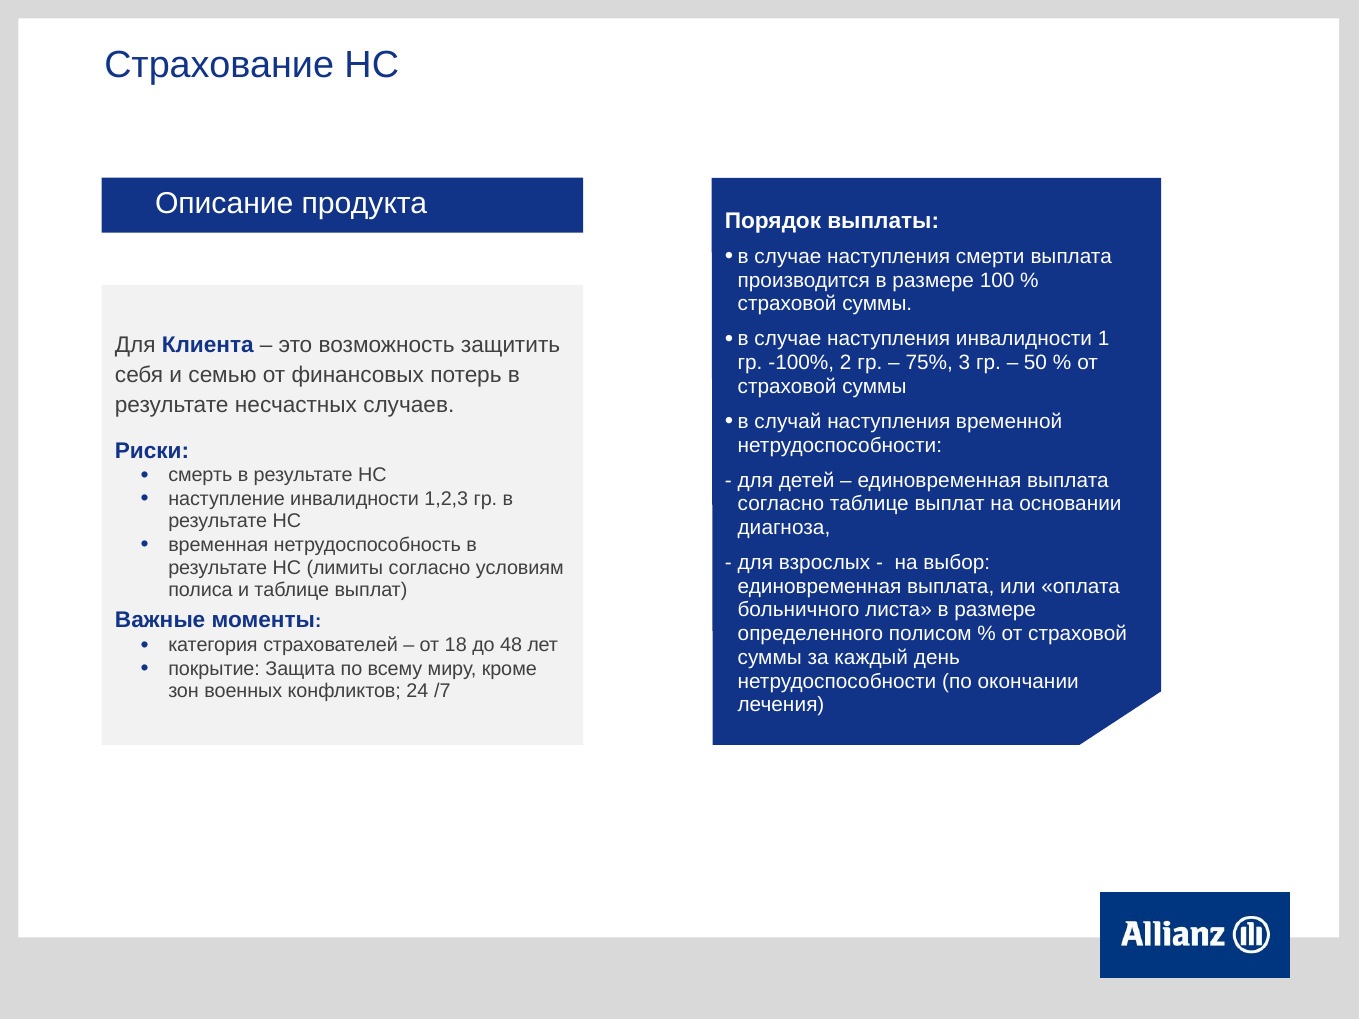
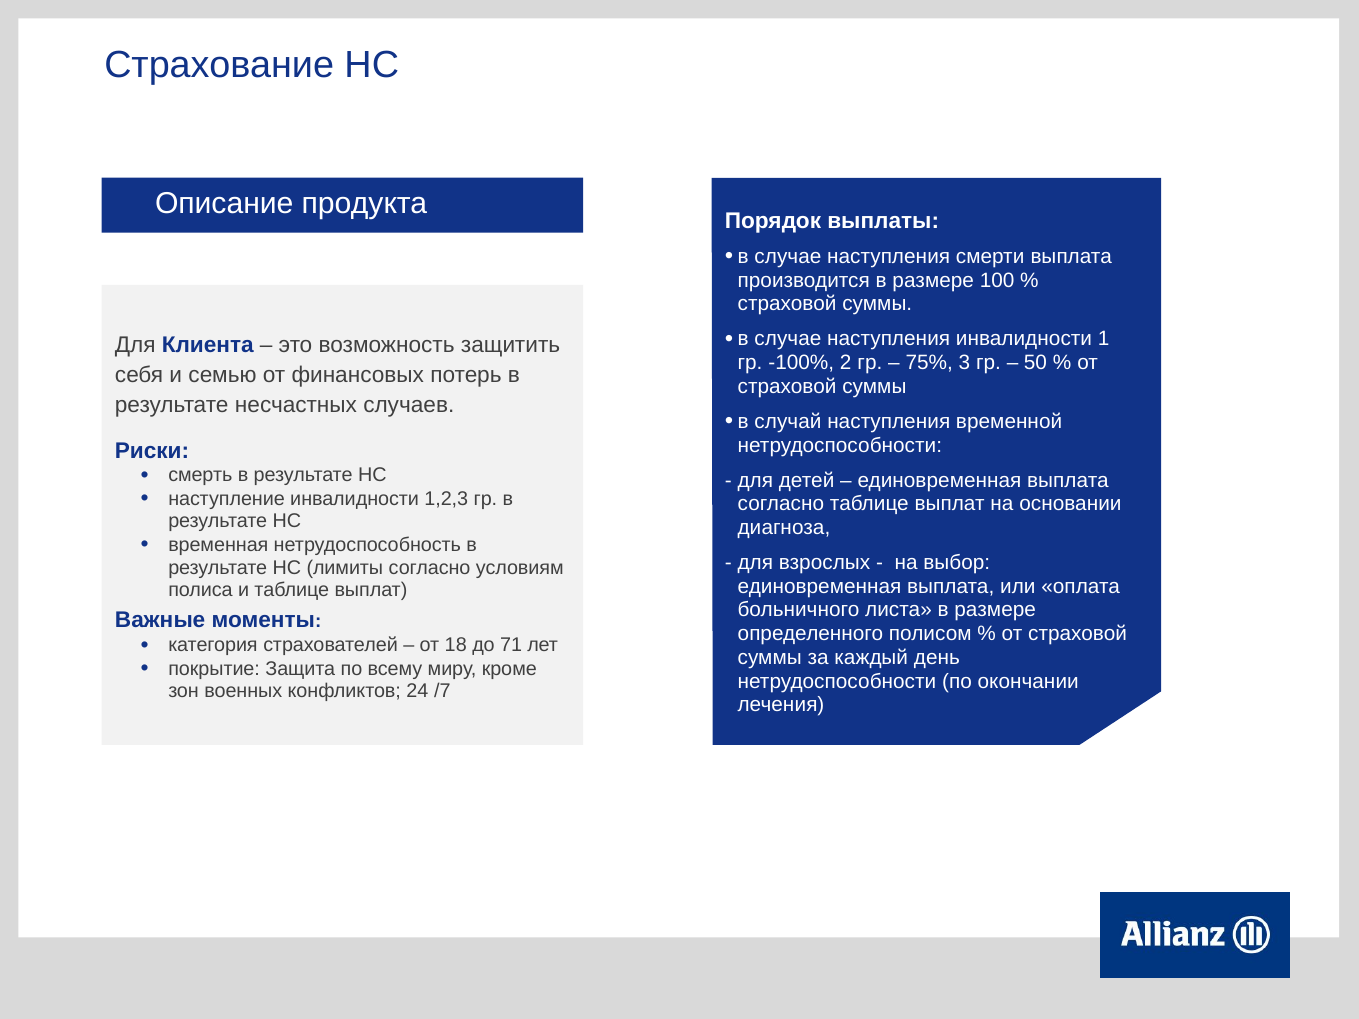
48: 48 -> 71
